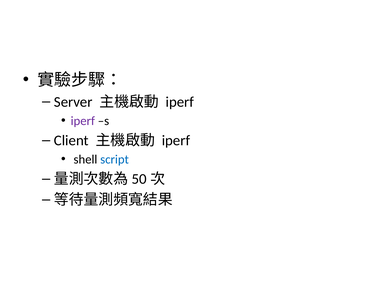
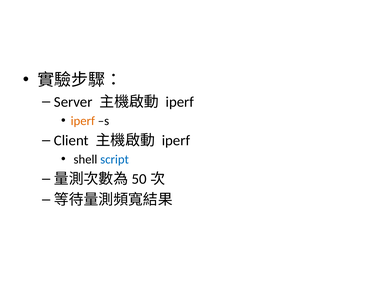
iperf at (83, 121) colour: purple -> orange
